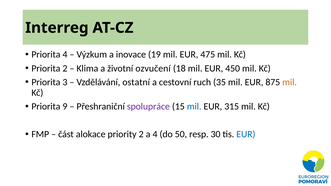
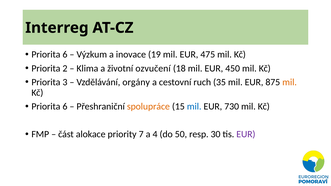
4 at (65, 55): 4 -> 6
ostatní: ostatní -> orgány
9 at (65, 107): 9 -> 6
spolupráce colour: purple -> orange
315: 315 -> 730
priority 2: 2 -> 7
EUR at (246, 134) colour: blue -> purple
